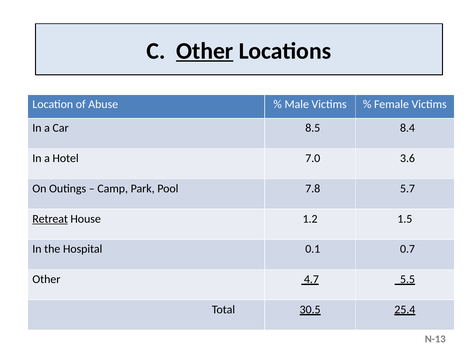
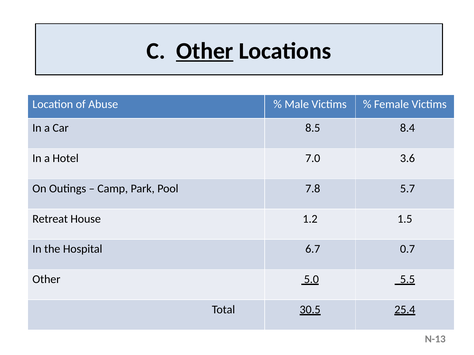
Retreat underline: present -> none
0.1: 0.1 -> 6.7
4.7: 4.7 -> 5.0
